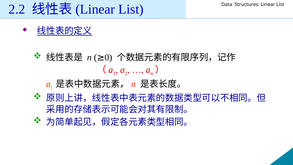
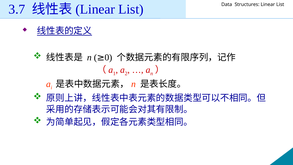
2.2: 2.2 -> 3.7
